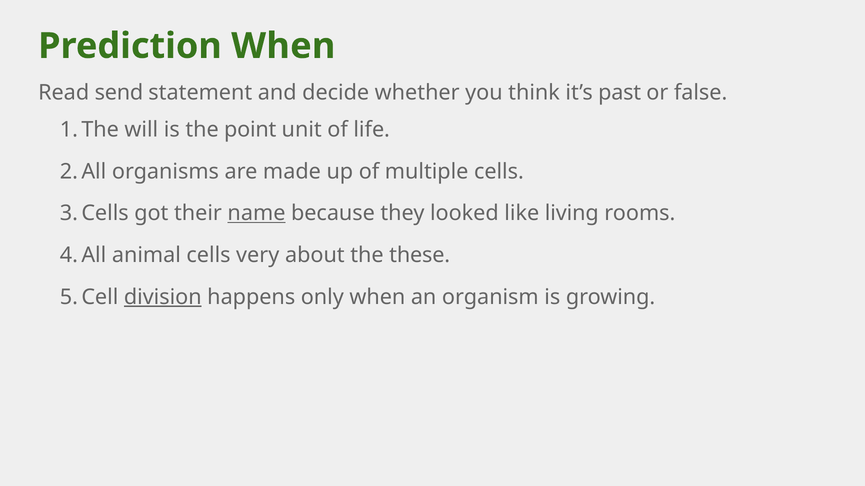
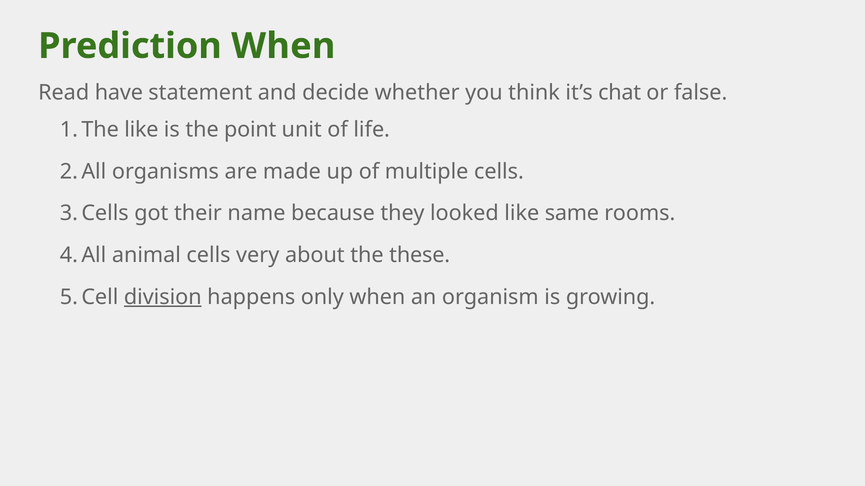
send: send -> have
past: past -> chat
will at (141, 130): will -> like
name underline: present -> none
living: living -> same
